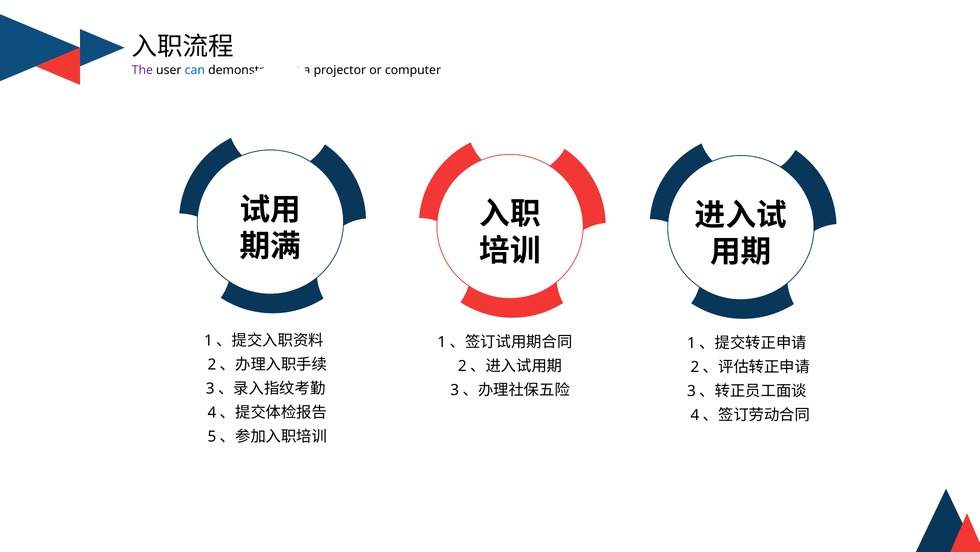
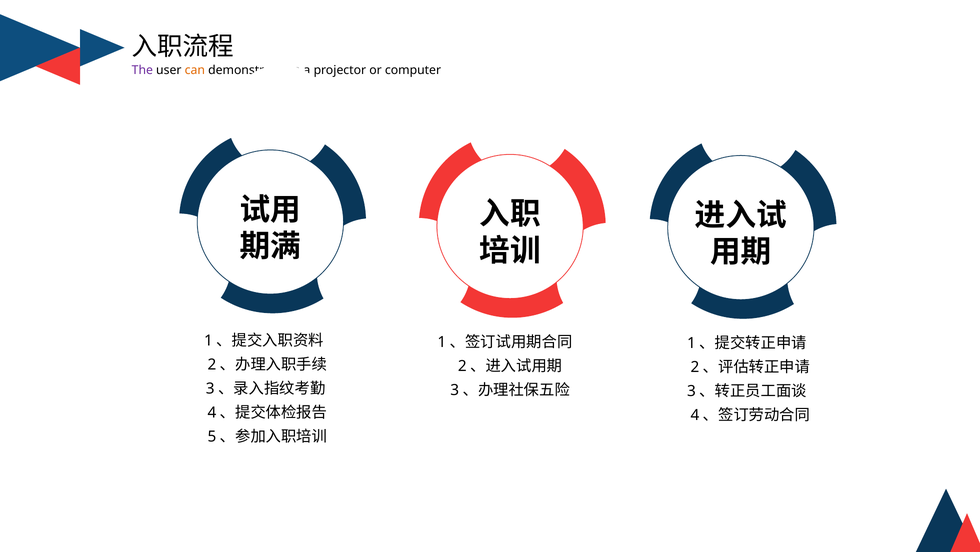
can colour: blue -> orange
